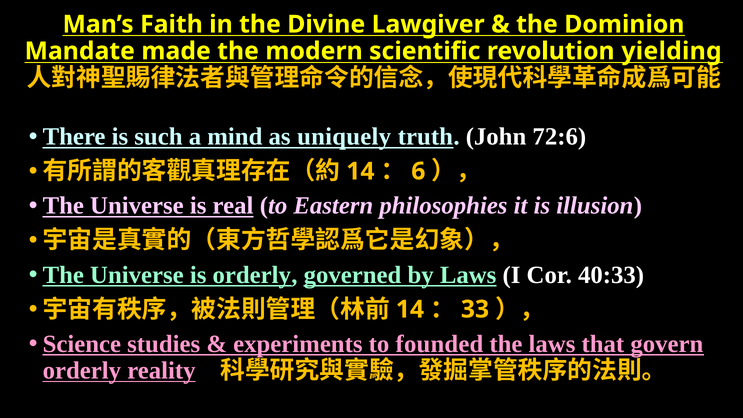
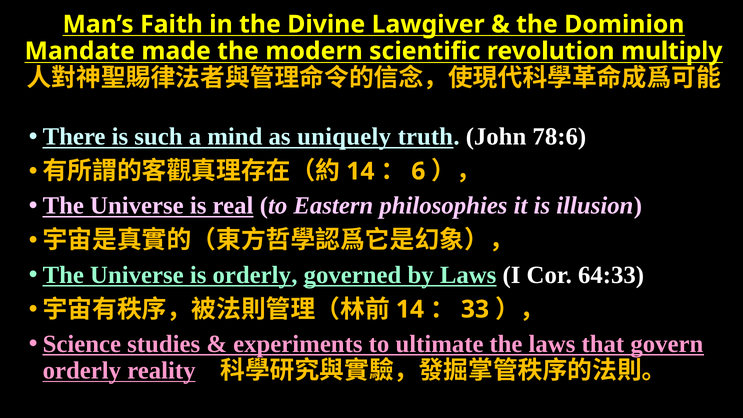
yielding: yielding -> multiply
72:6: 72:6 -> 78:6
40:33: 40:33 -> 64:33
founded: founded -> ultimate
